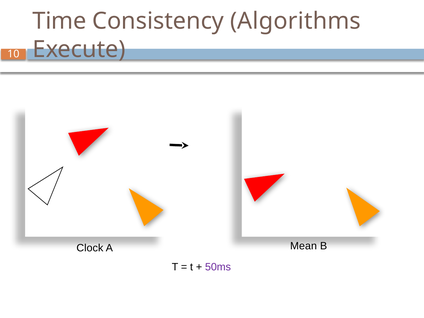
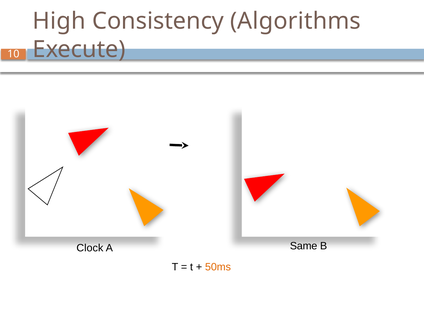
Time: Time -> High
Mean: Mean -> Same
50ms colour: purple -> orange
